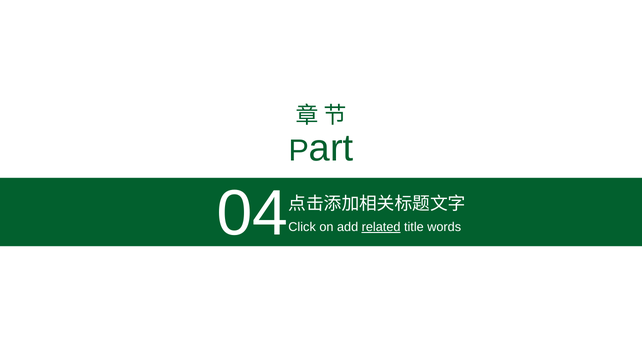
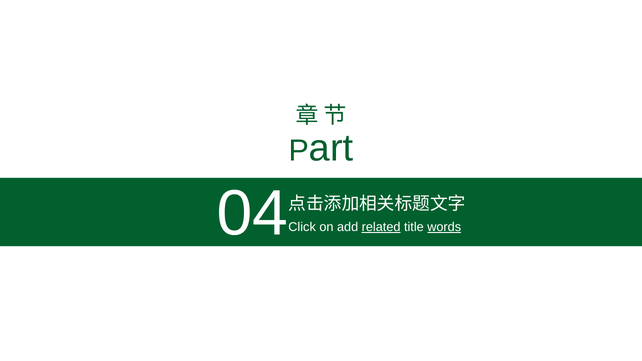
words underline: none -> present
